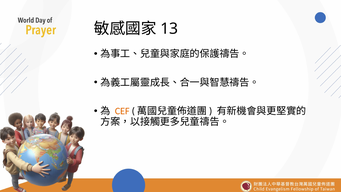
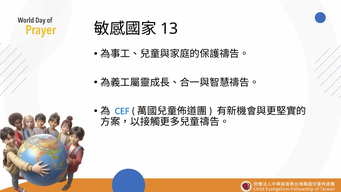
CEF colour: orange -> blue
